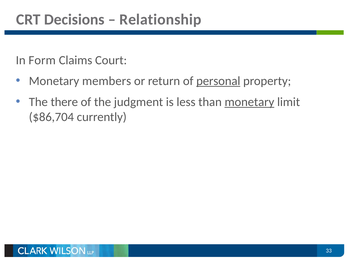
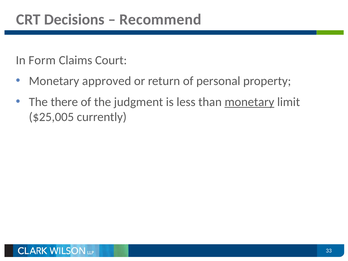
Relationship: Relationship -> Recommend
members: members -> approved
personal underline: present -> none
$86,704: $86,704 -> $25,005
